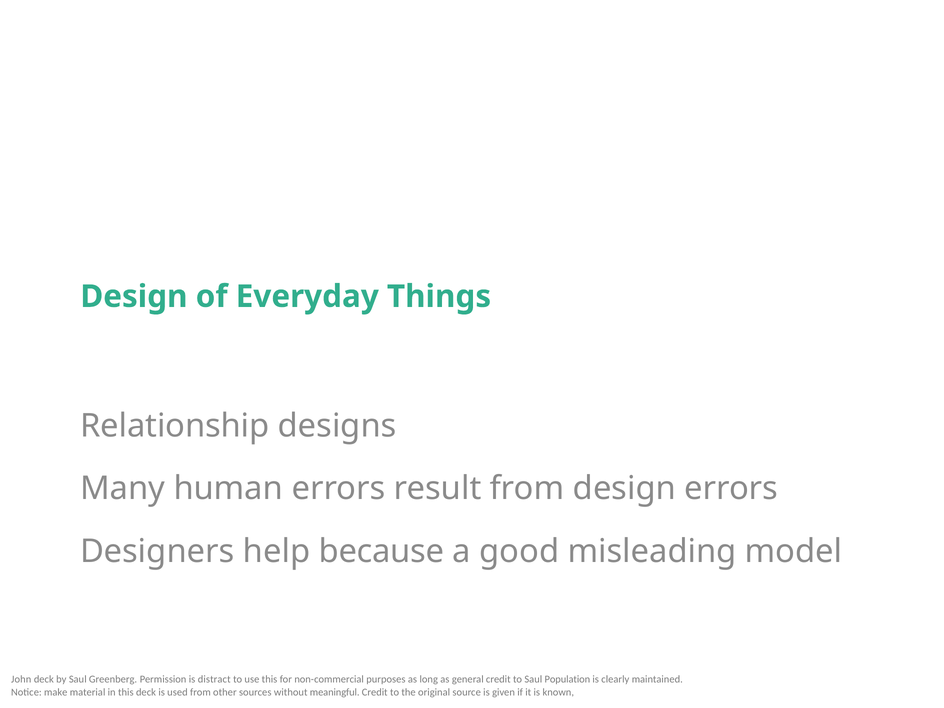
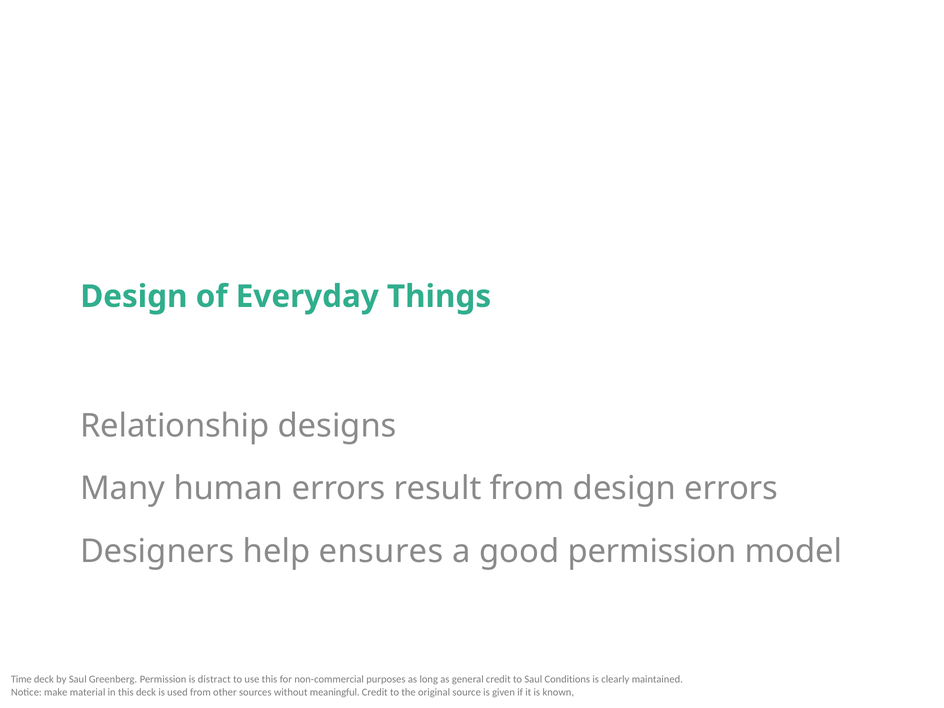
because: because -> ensures
good misleading: misleading -> permission
John: John -> Time
Population: Population -> Conditions
